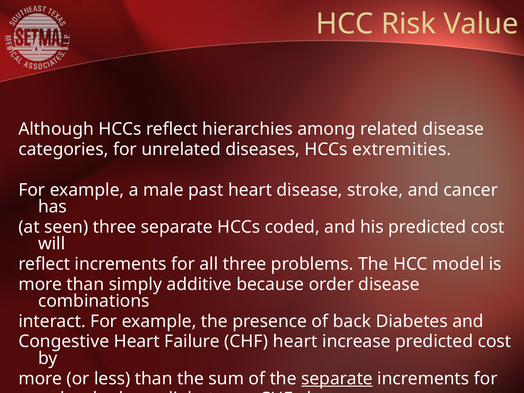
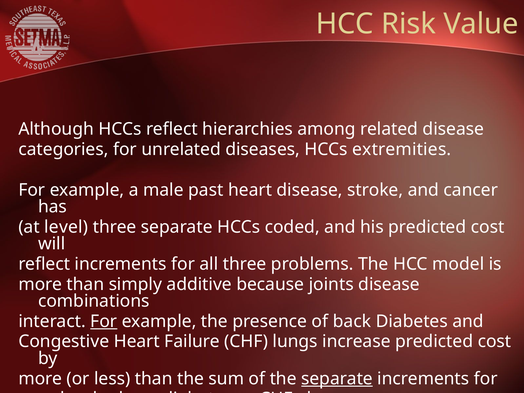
seen: seen -> level
order: order -> joints
For at (104, 321) underline: none -> present
CHF heart: heart -> lungs
